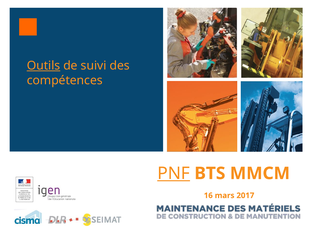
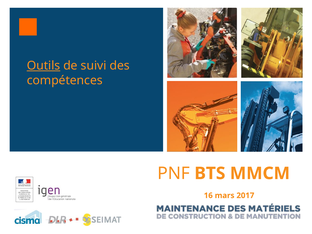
PNF underline: present -> none
